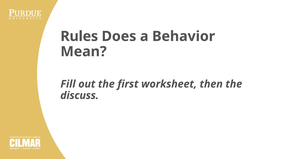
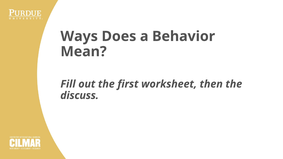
Rules: Rules -> Ways
